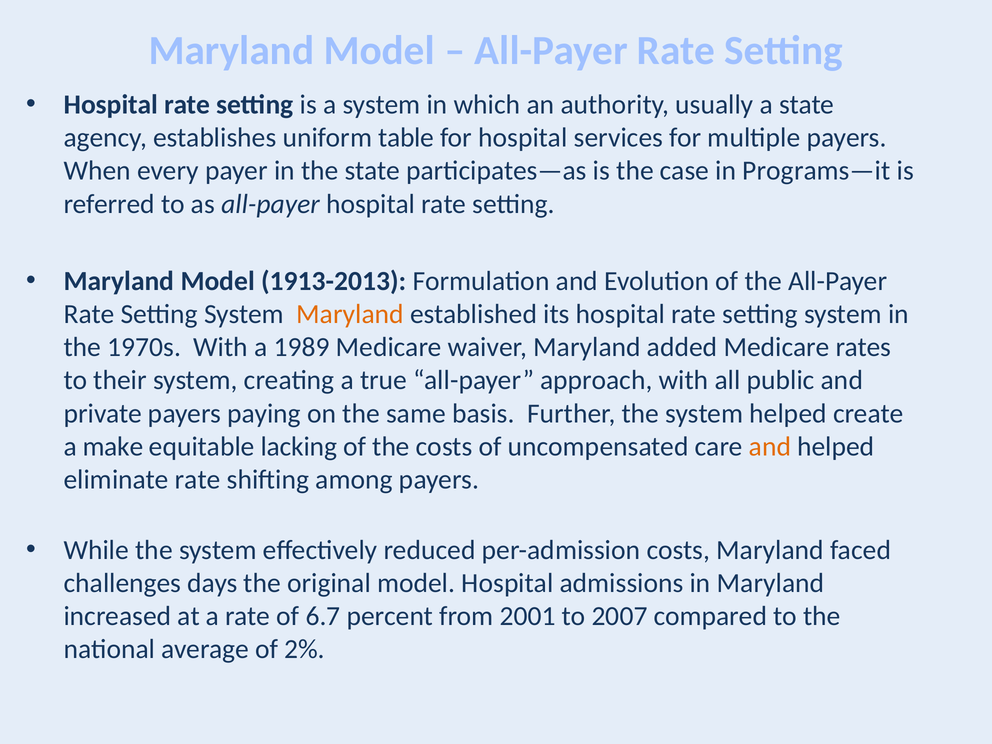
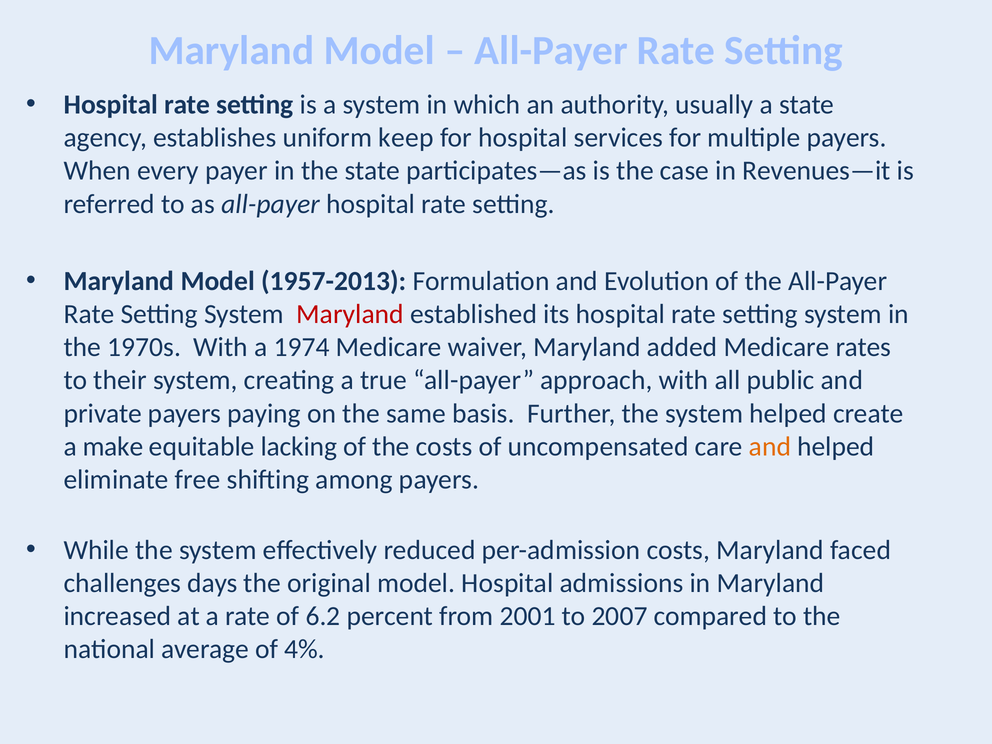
table: table -> keep
Programs—it: Programs—it -> Revenues—it
1913-2013: 1913-2013 -> 1957-2013
Maryland at (350, 314) colour: orange -> red
1989: 1989 -> 1974
eliminate rate: rate -> free
6.7: 6.7 -> 6.2
2%: 2% -> 4%
